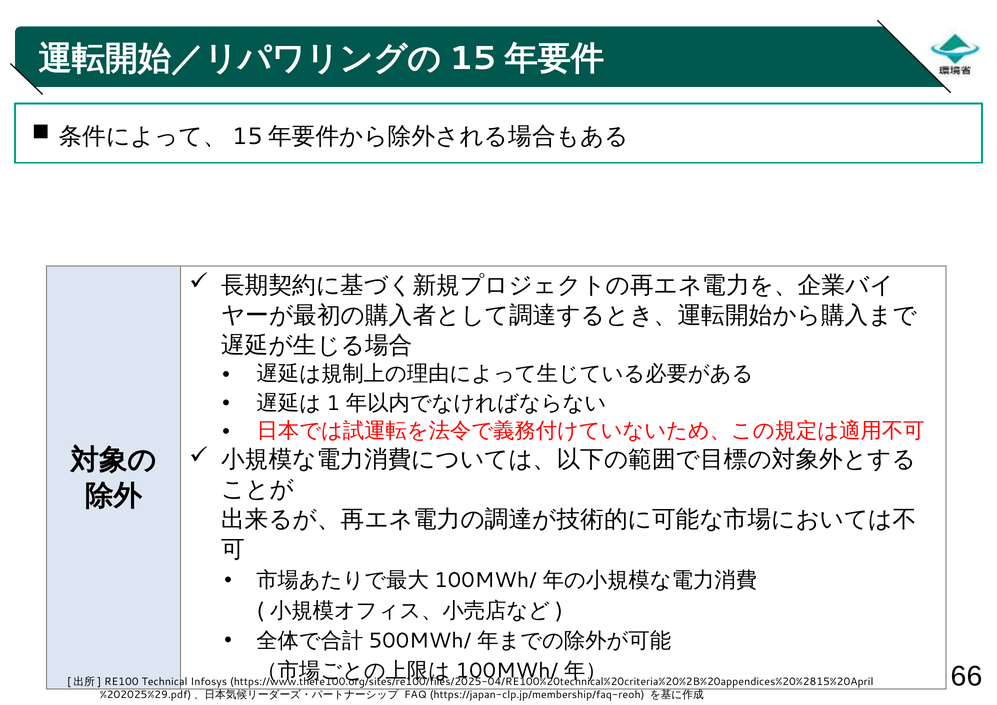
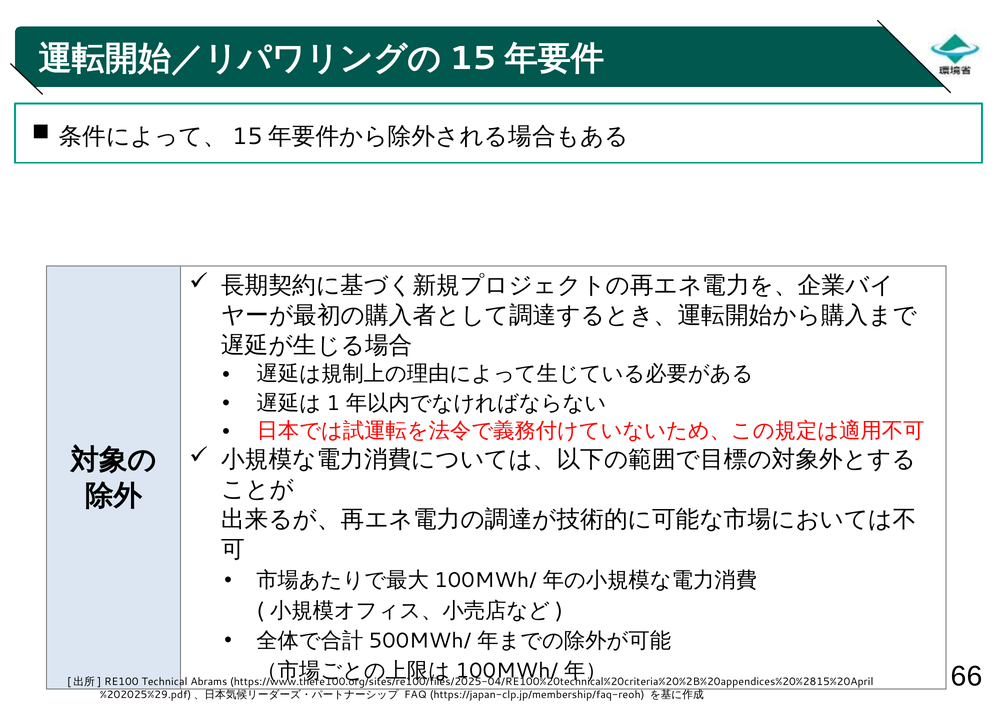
Infosys: Infosys -> Abrams
